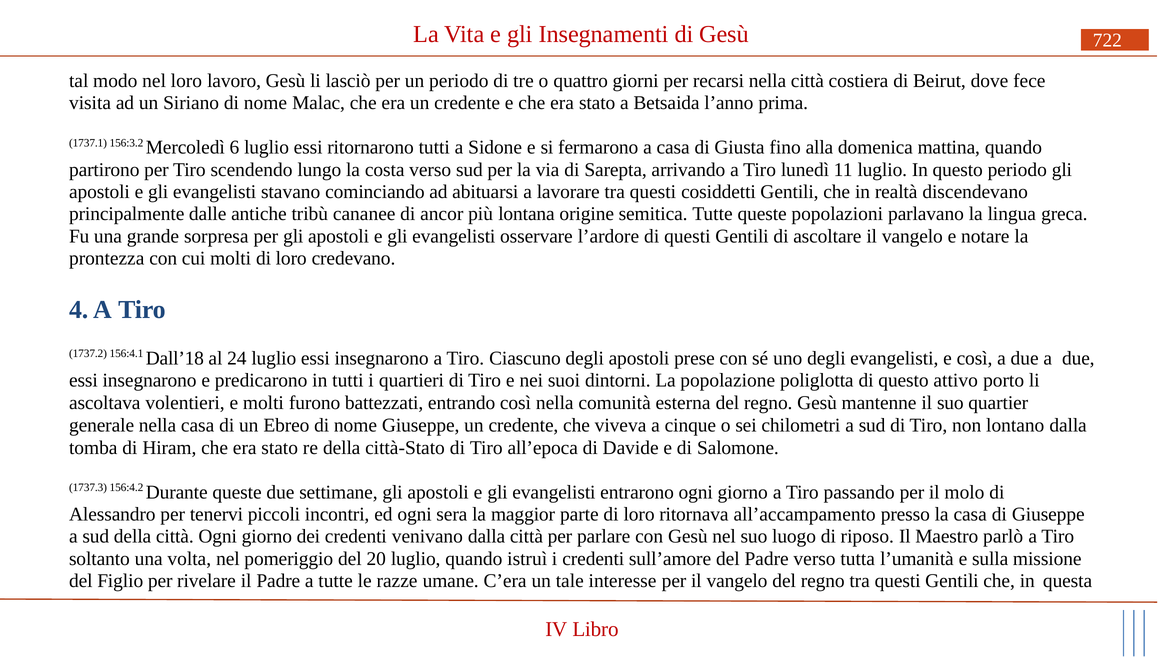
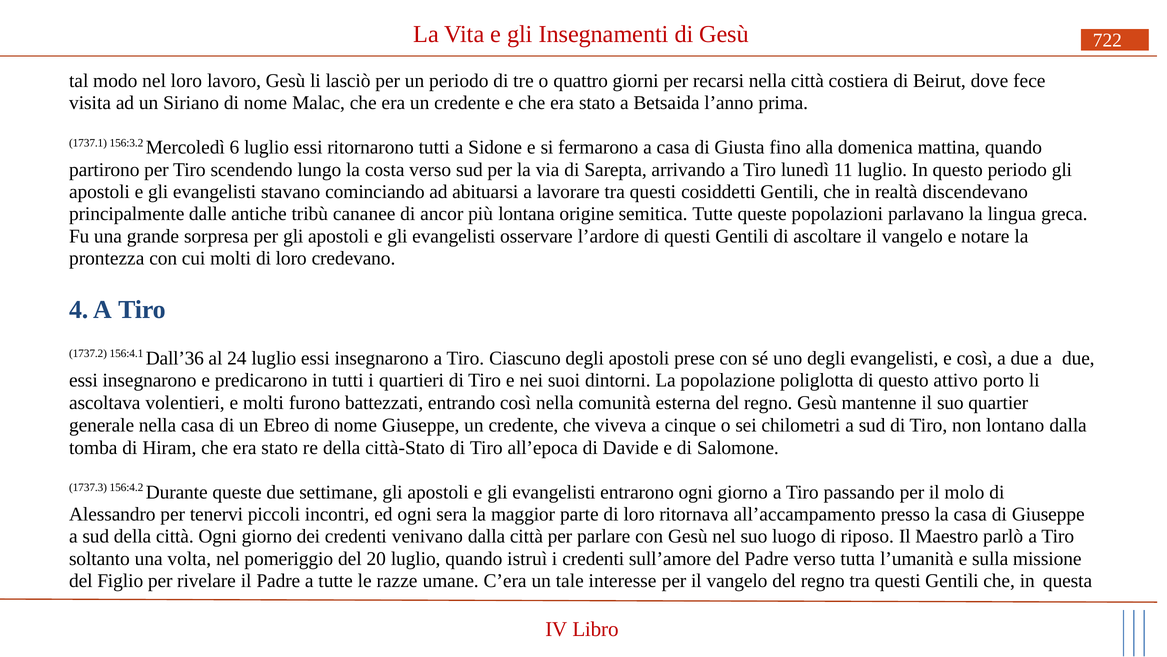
Dall’18: Dall’18 -> Dall’36
